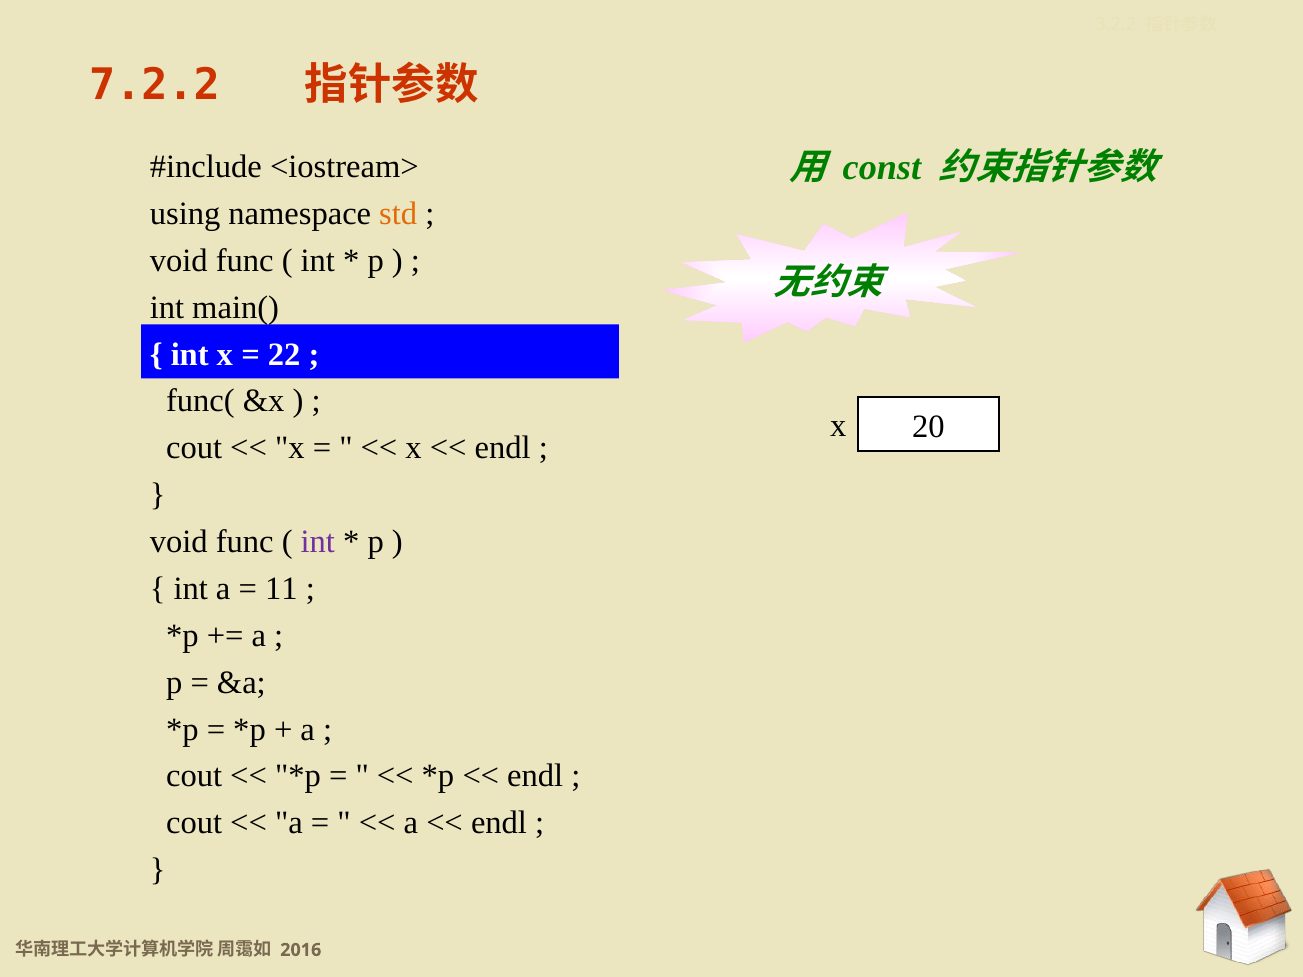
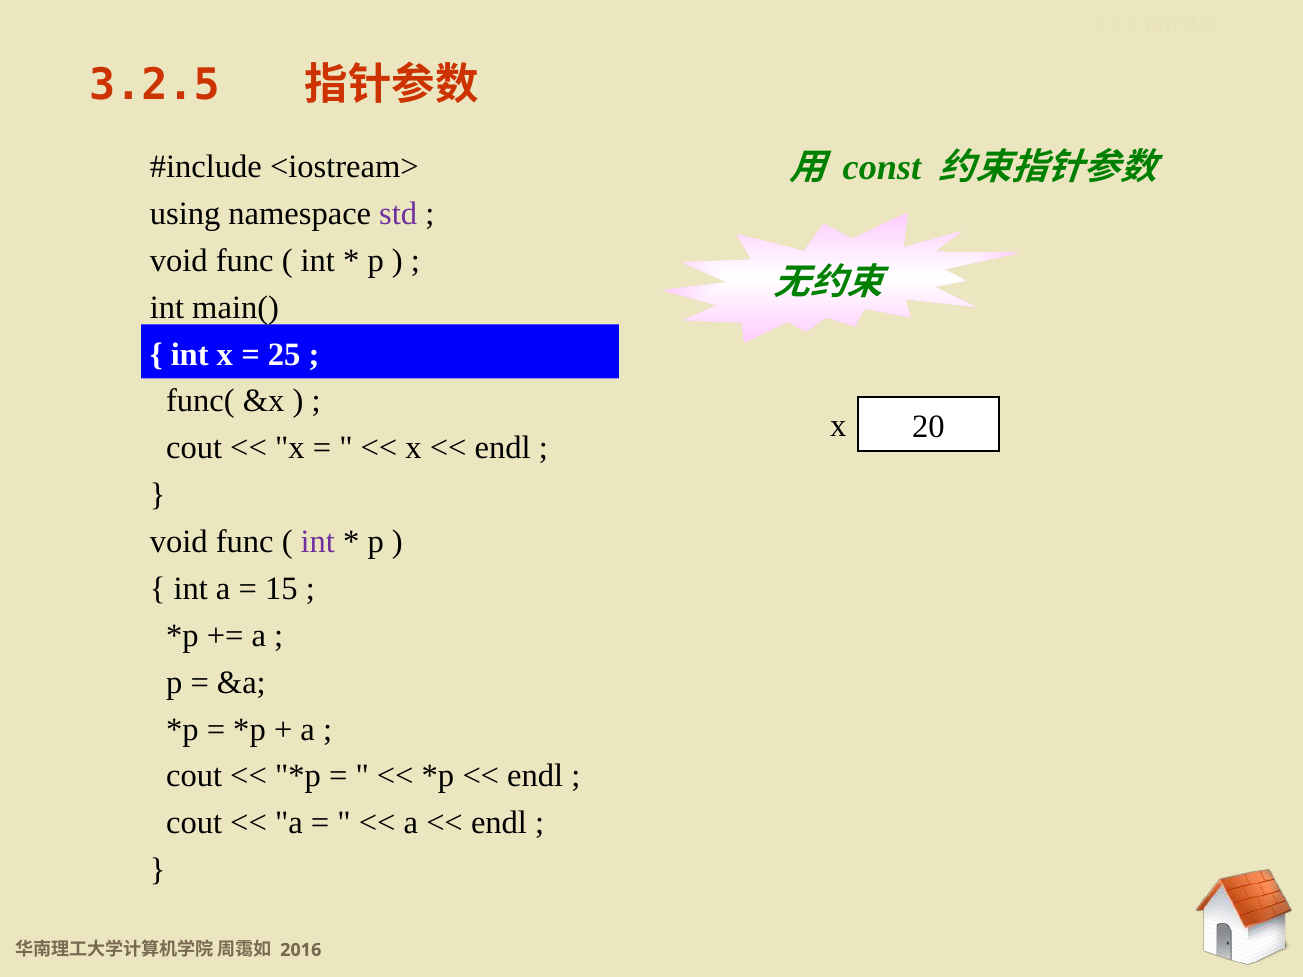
7.2.2: 7.2.2 -> 3.2.5
std colour: orange -> purple
22: 22 -> 25
11: 11 -> 15
